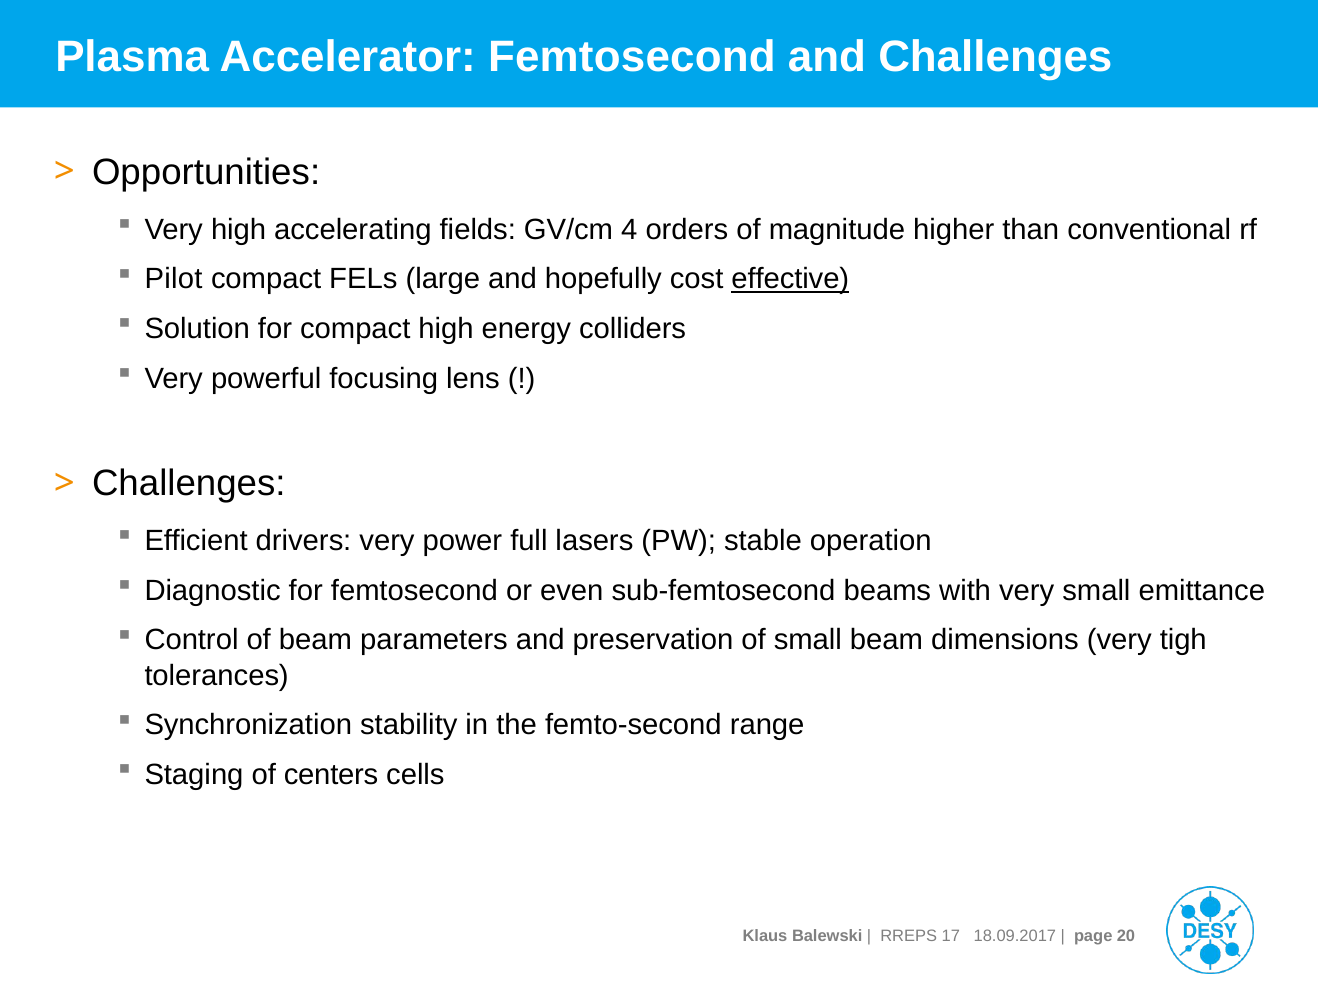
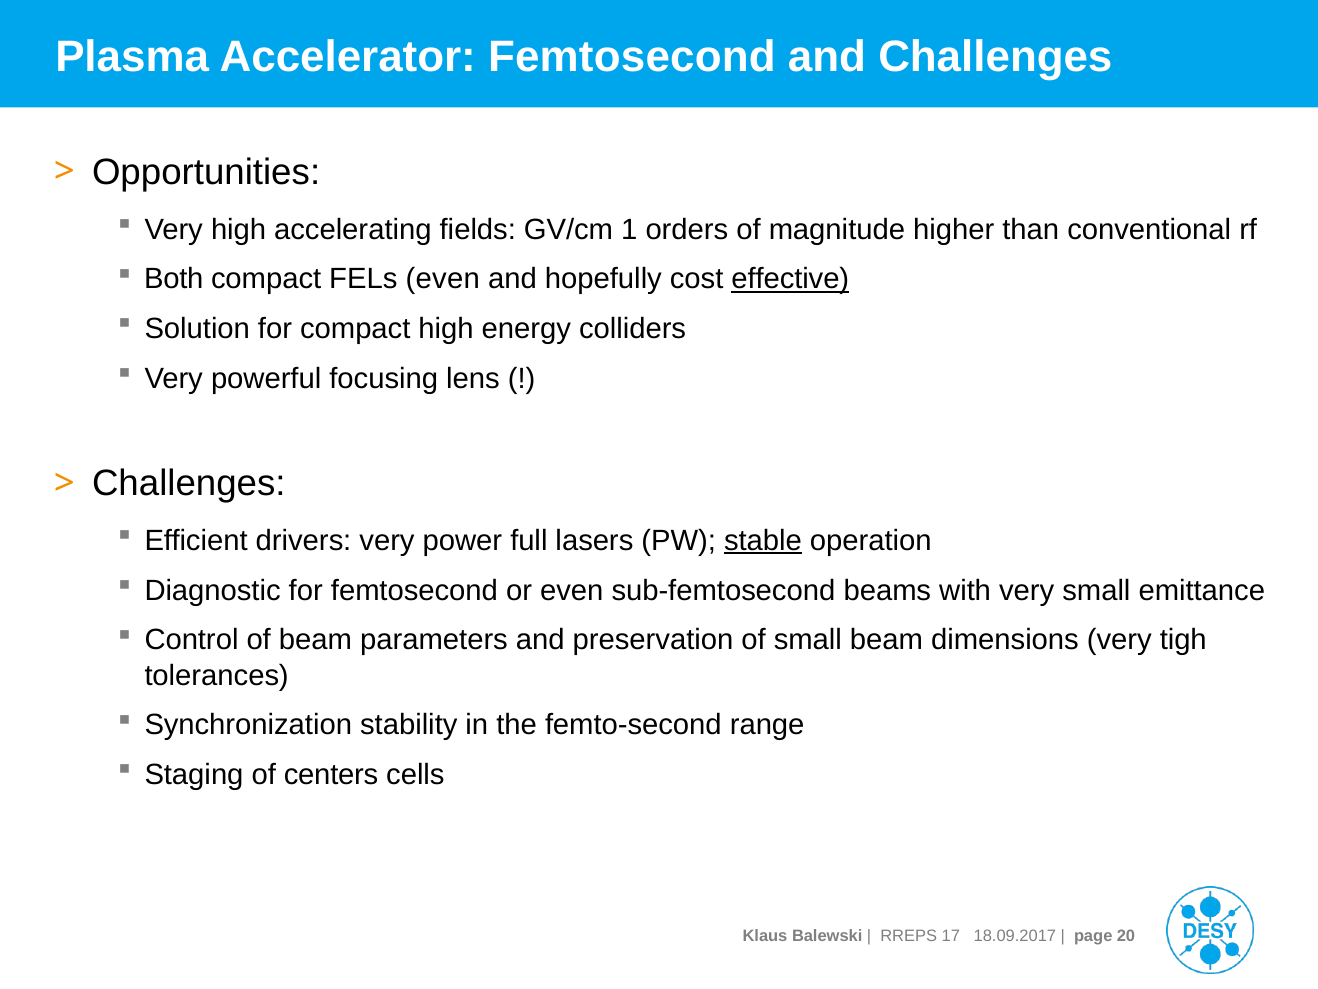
4: 4 -> 1
Pilot: Pilot -> Both
FELs large: large -> even
stable underline: none -> present
